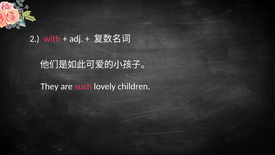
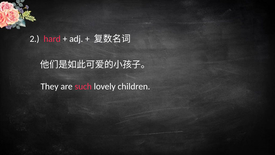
with: with -> hard
